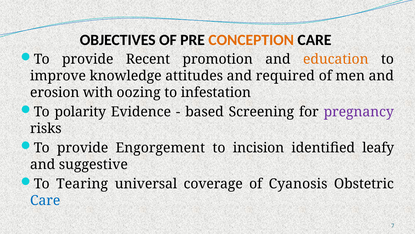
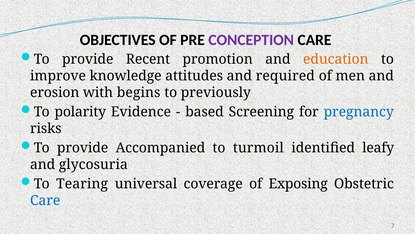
CONCEPTION colour: orange -> purple
oozing: oozing -> begins
infestation: infestation -> previously
pregnancy colour: purple -> blue
Engorgement: Engorgement -> Accompanied
incision: incision -> turmoil
suggestive: suggestive -> glycosuria
Cyanosis: Cyanosis -> Exposing
